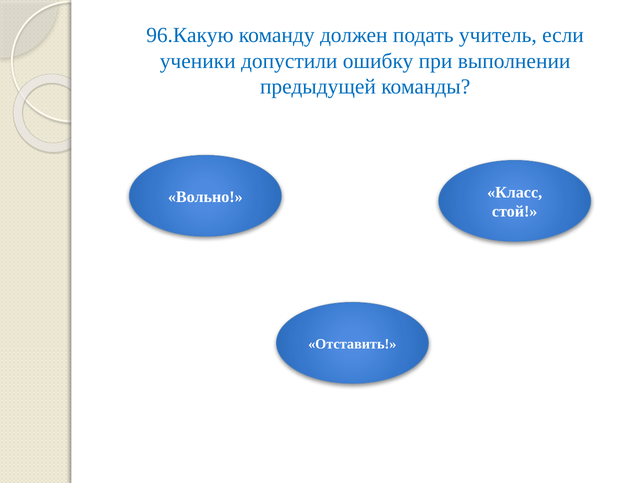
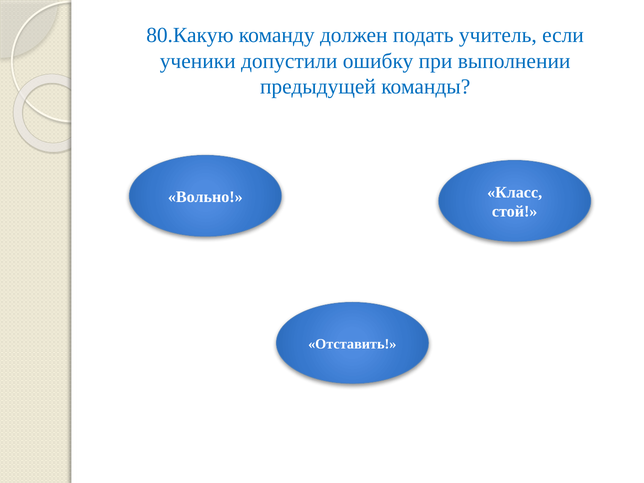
96.Какую: 96.Какую -> 80.Какую
